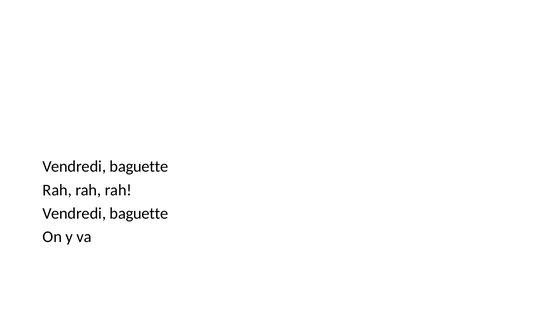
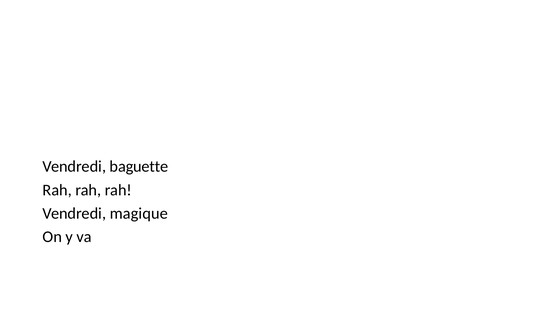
baguette at (139, 214): baguette -> magique
